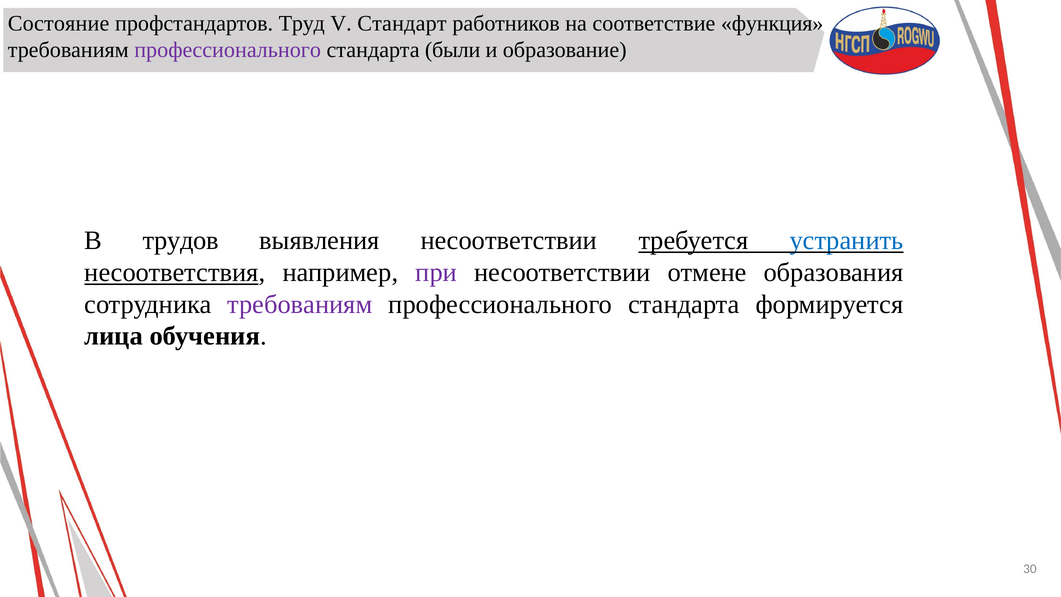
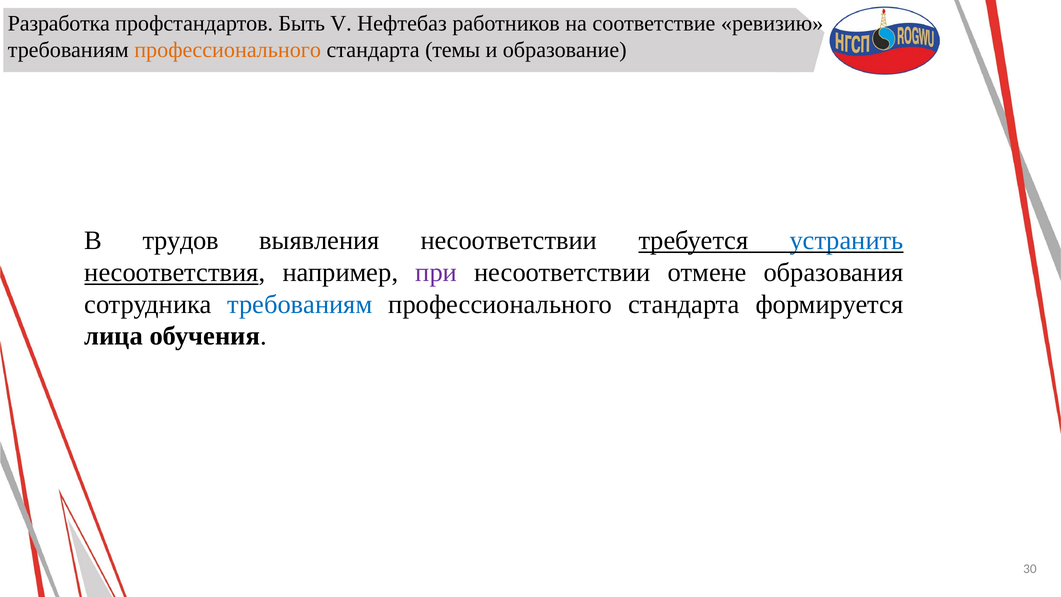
Состояние: Состояние -> Разработка
Труд: Труд -> Быть
Стандарт: Стандарт -> Нефтебаз
функция: функция -> ревизию
профессионального at (228, 50) colour: purple -> orange
были: были -> темы
требованиям at (300, 304) colour: purple -> blue
